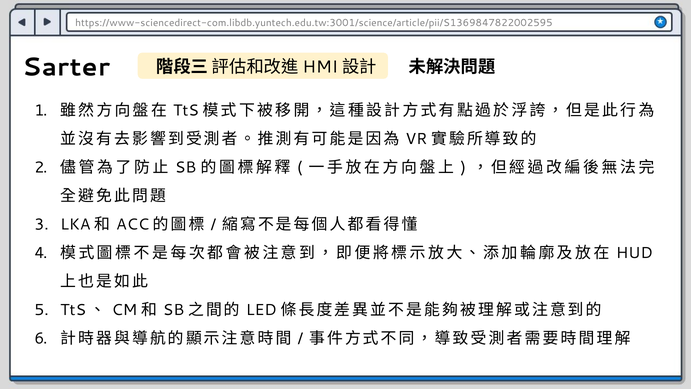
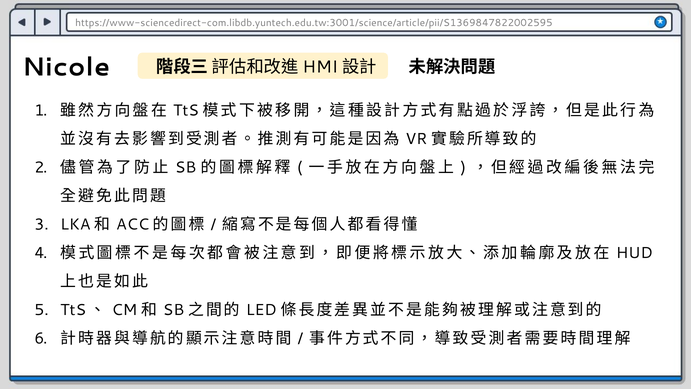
Sarter: Sarter -> Nicole
